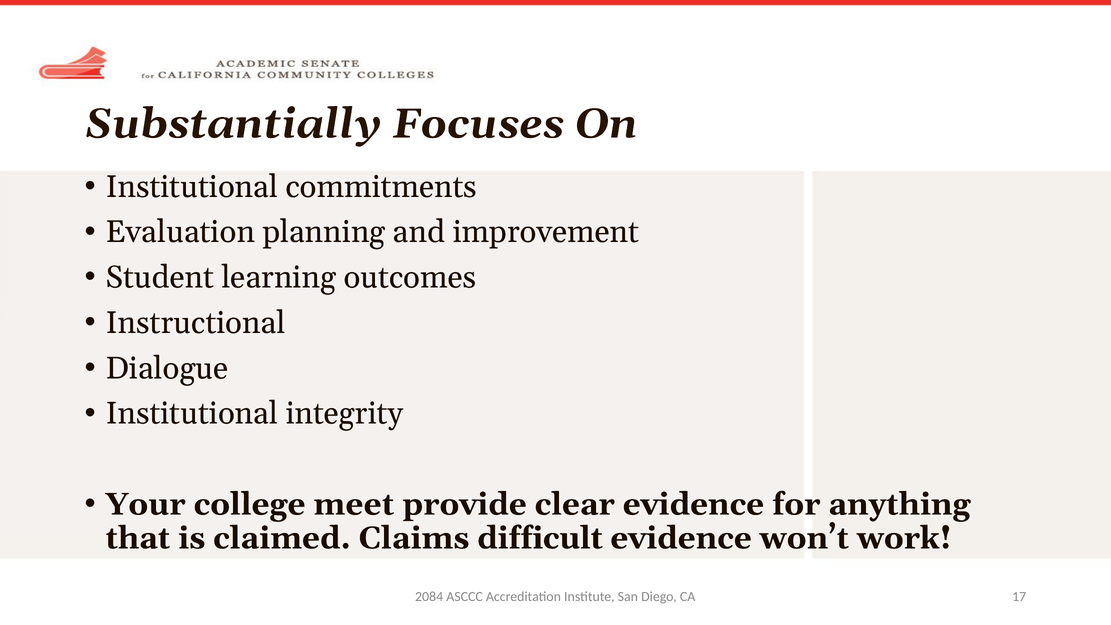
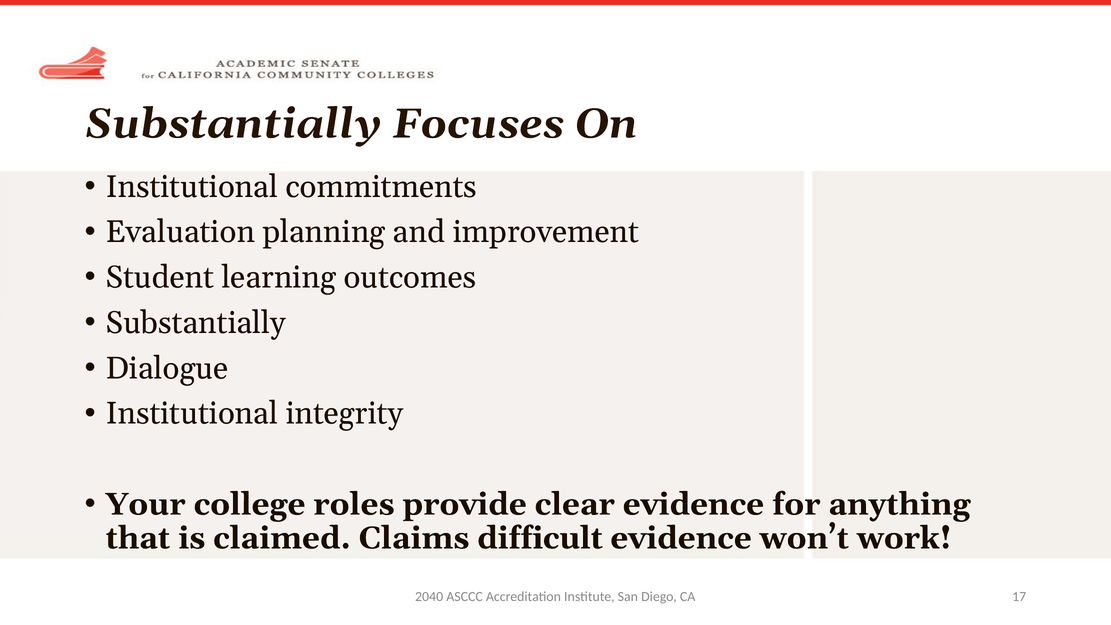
Instructional at (196, 323): Instructional -> Substantially
meet: meet -> roles
2084: 2084 -> 2040
